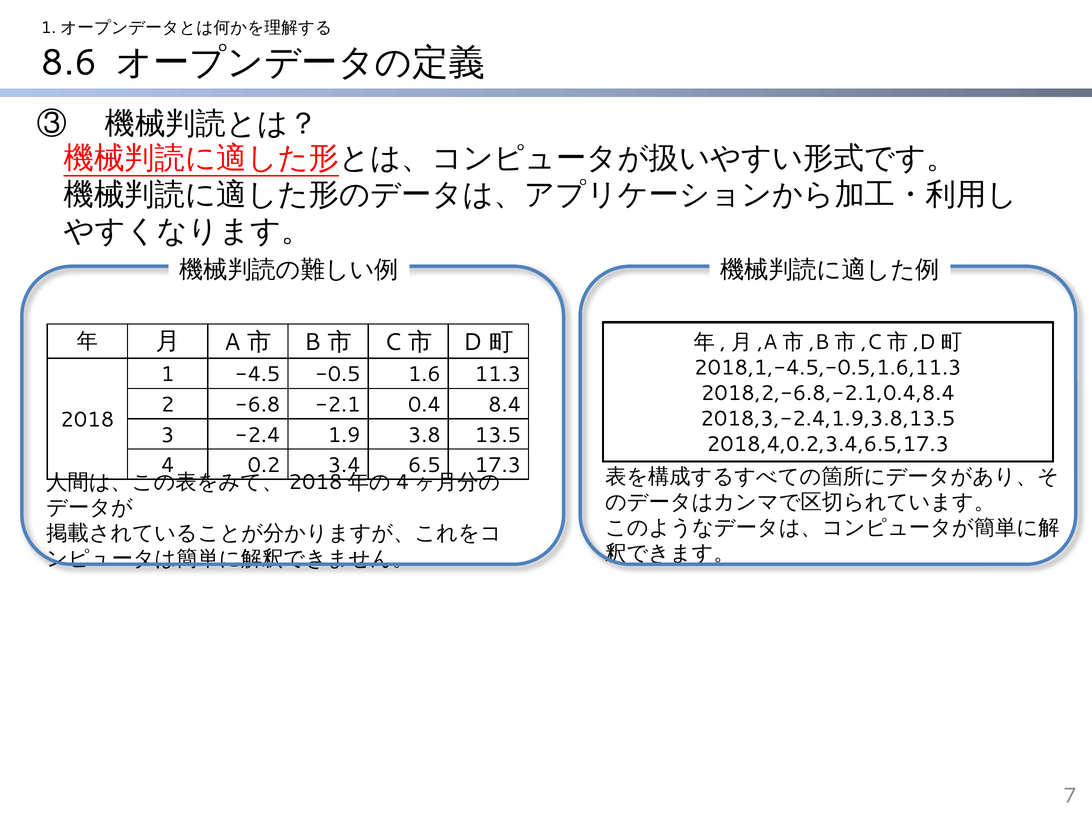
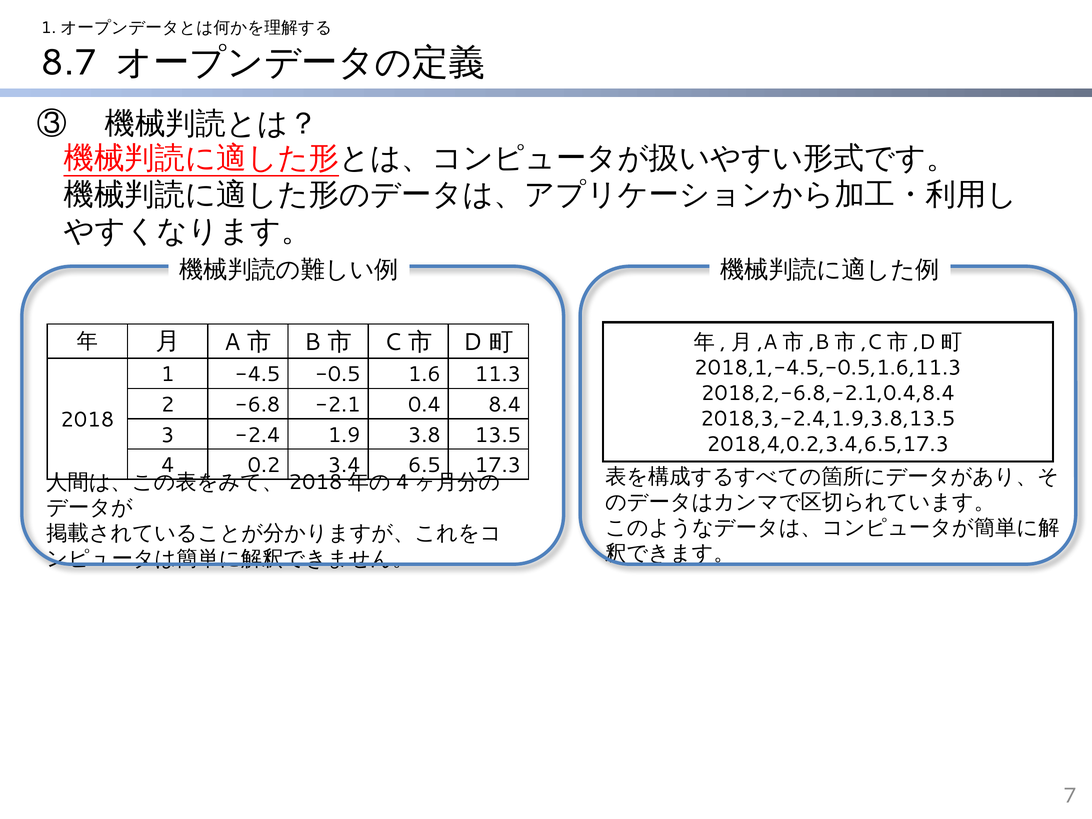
8.6: 8.6 -> 8.7
